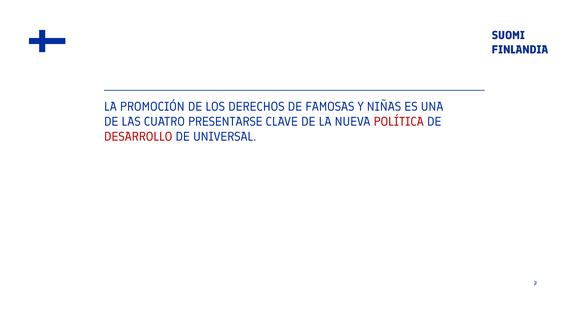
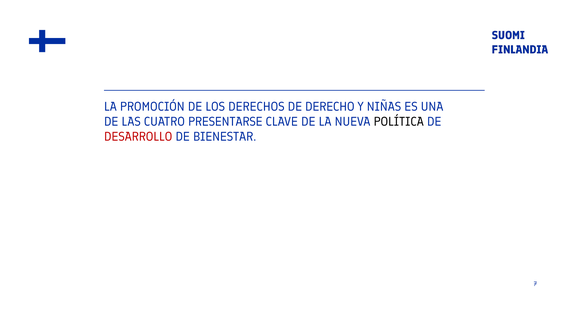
FAMOSAS: FAMOSAS -> DERECHO
POLÍTICA colour: red -> black
UNIVERSAL: UNIVERSAL -> BIENESTAR
